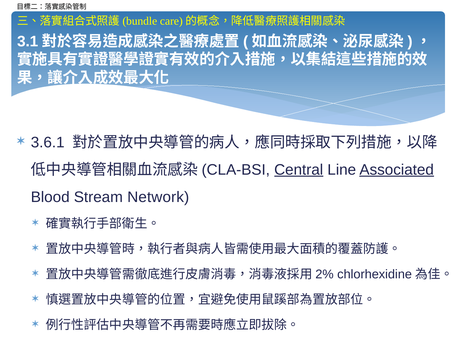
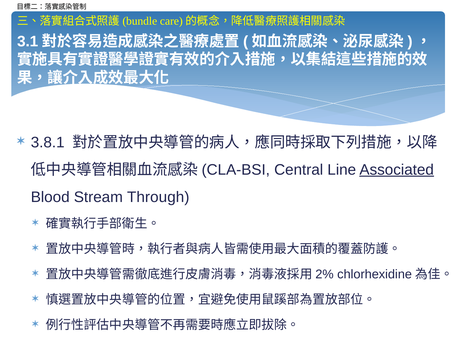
3.6.1: 3.6.1 -> 3.8.1
Central underline: present -> none
Network: Network -> Through
